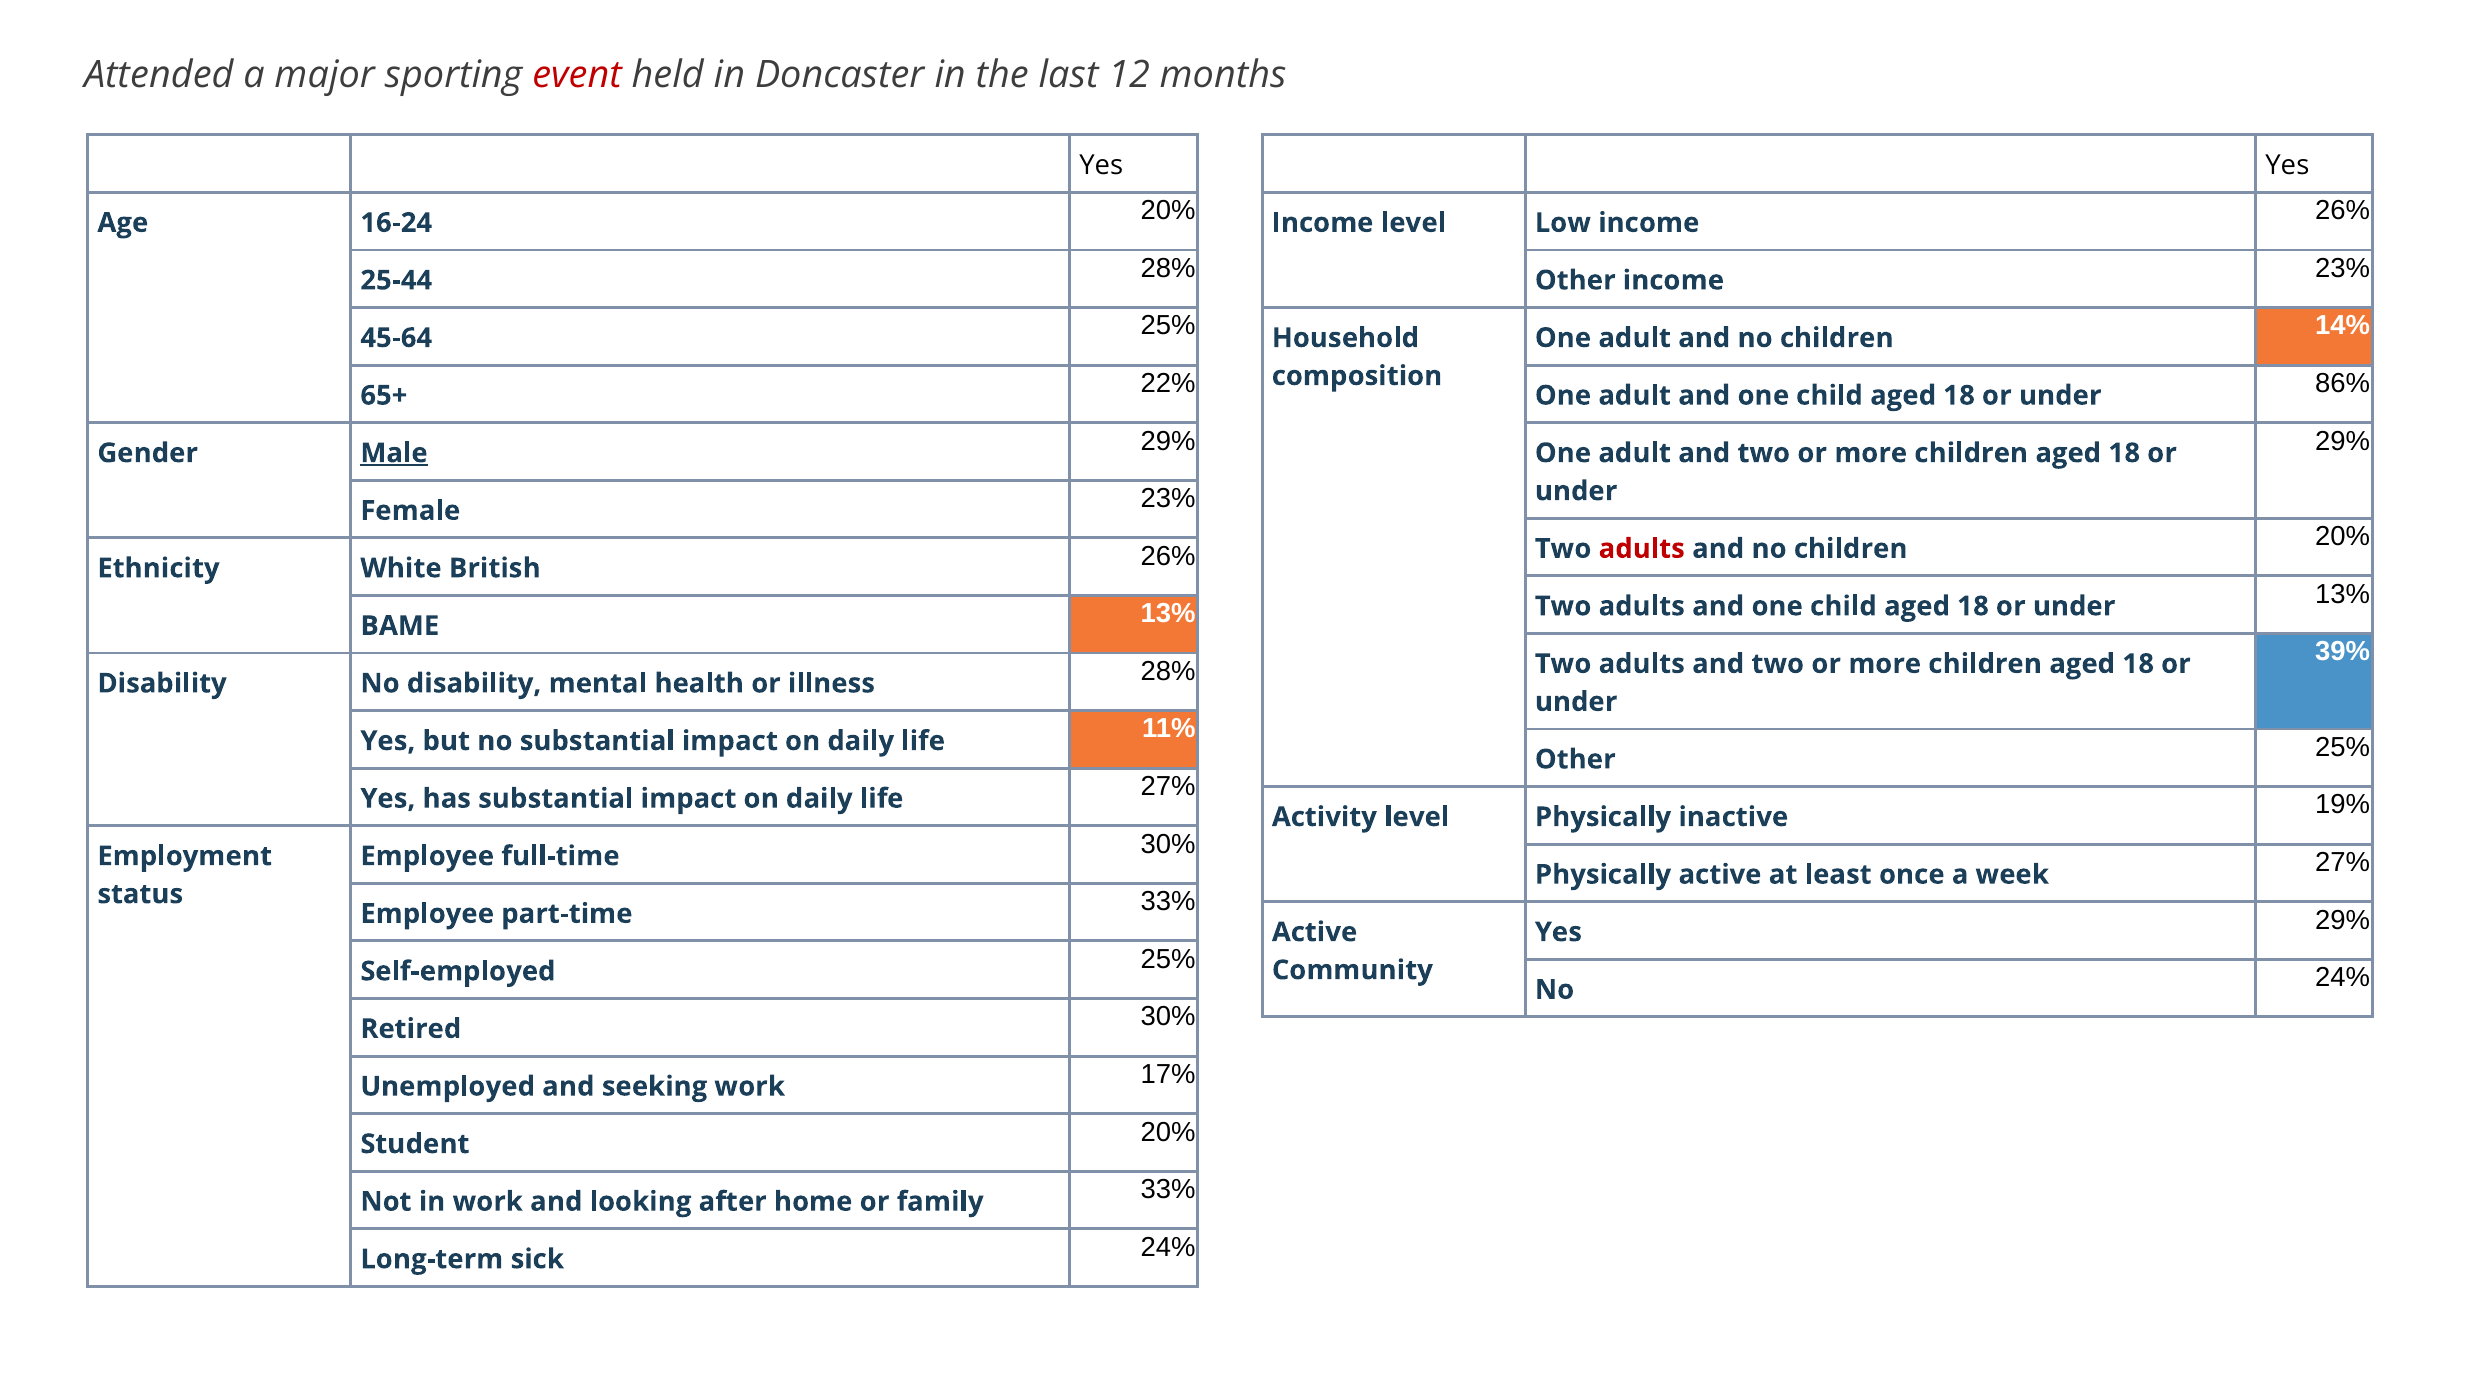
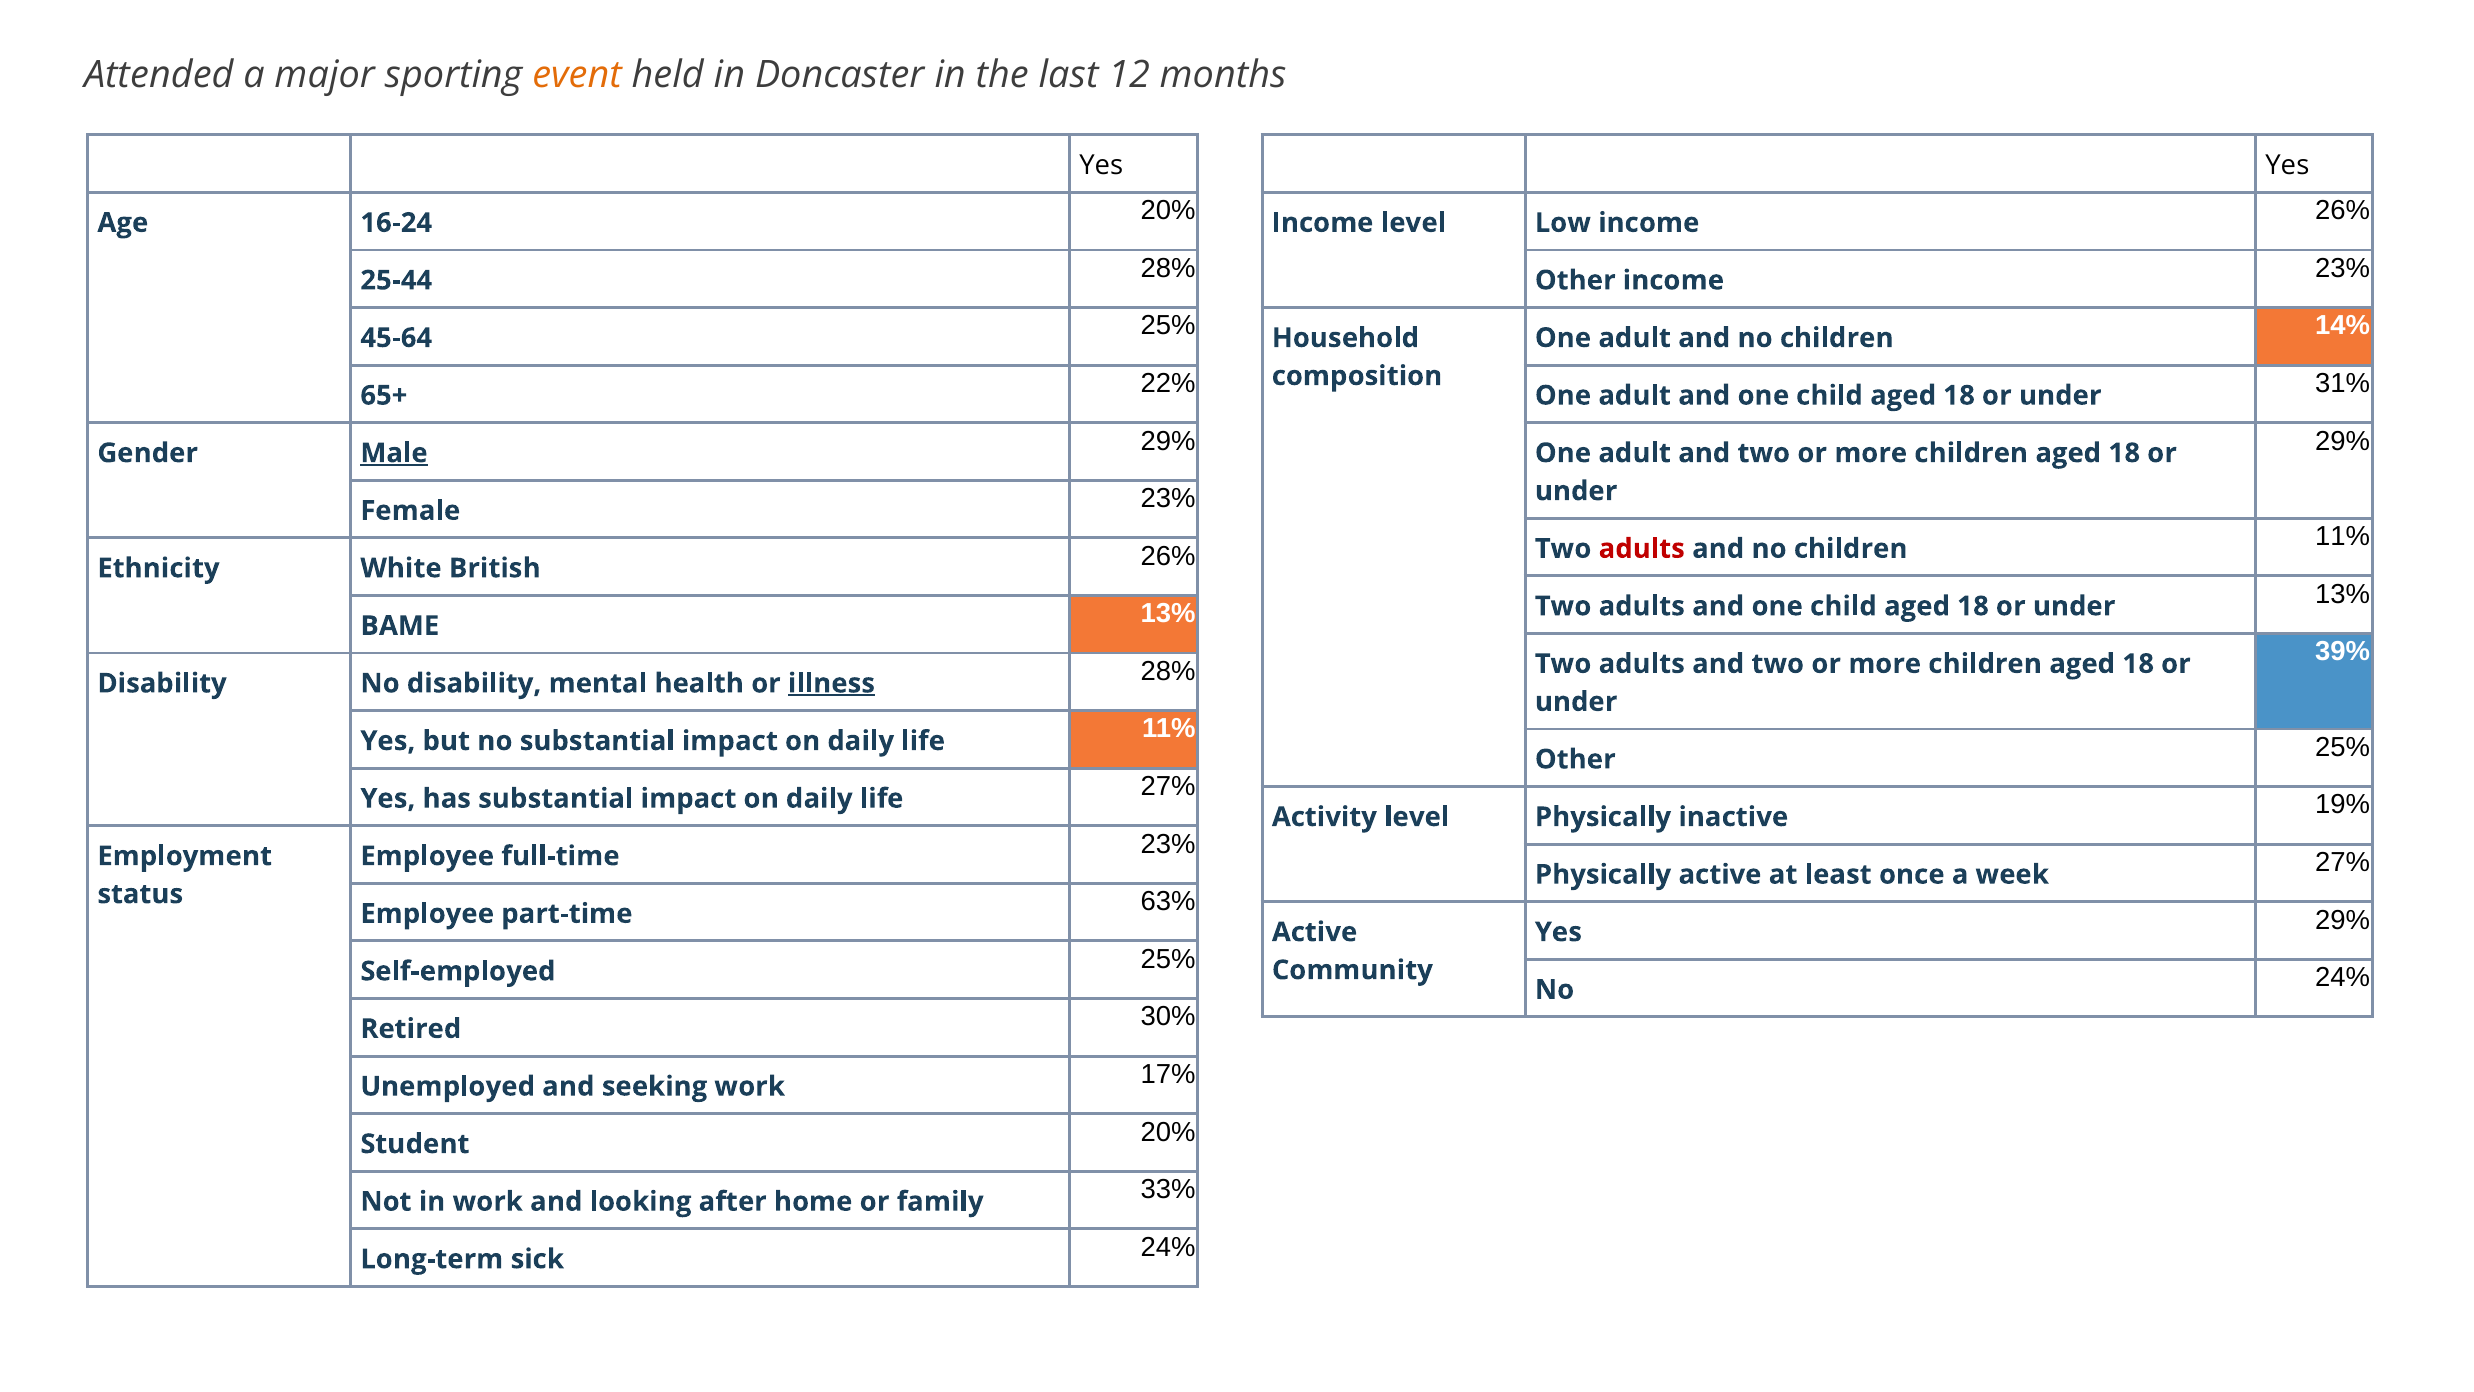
event colour: red -> orange
86%: 86% -> 31%
children 20%: 20% -> 11%
illness underline: none -> present
full-time 30%: 30% -> 23%
part-time 33%: 33% -> 63%
